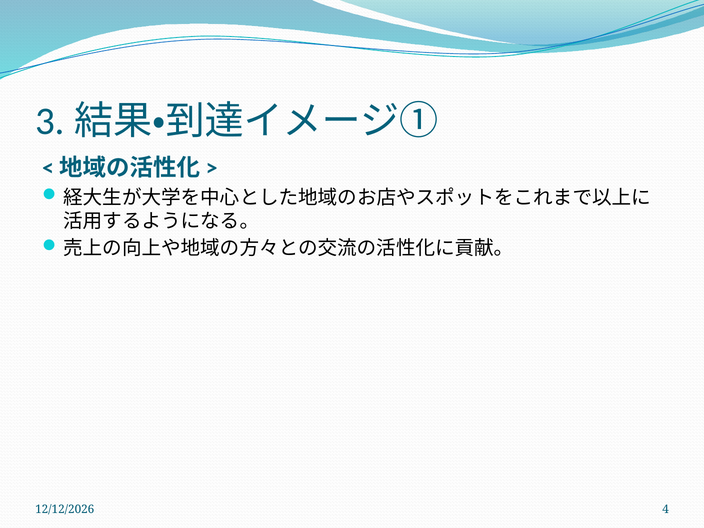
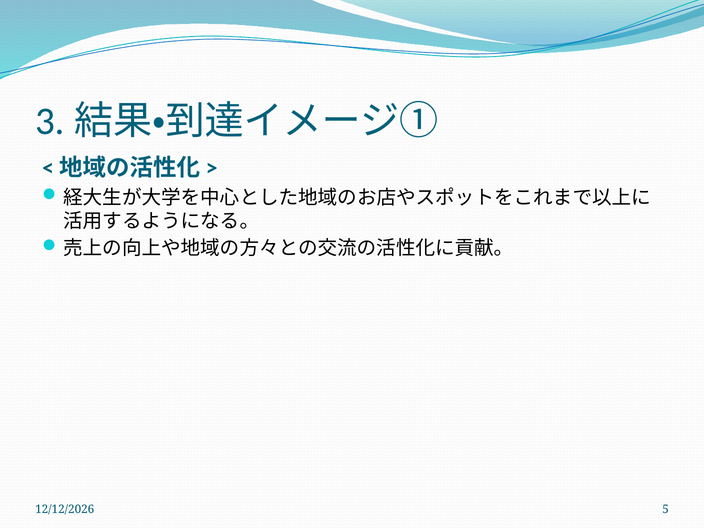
4: 4 -> 5
